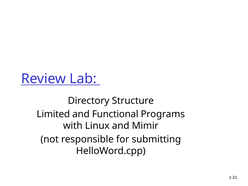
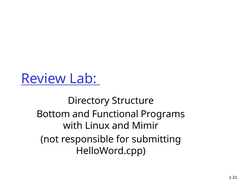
Limited: Limited -> Bottom
